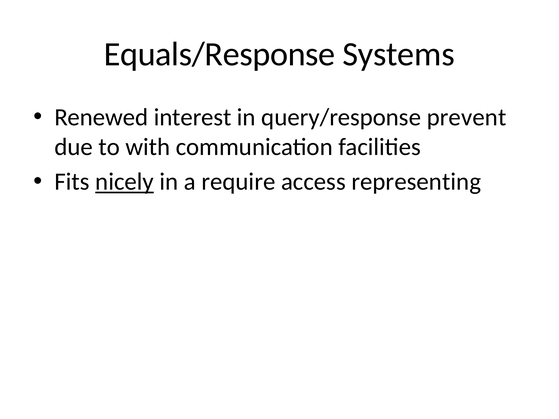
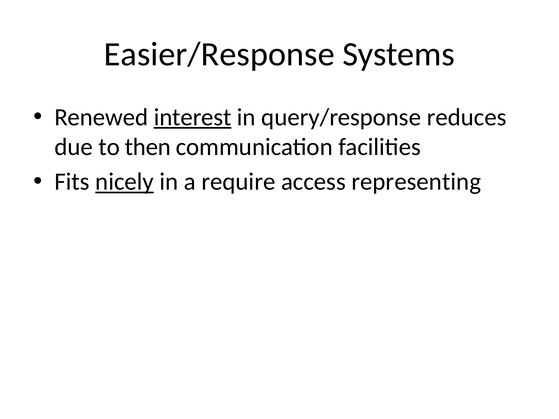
Equals/Response: Equals/Response -> Easier/Response
interest underline: none -> present
prevent: prevent -> reduces
with: with -> then
